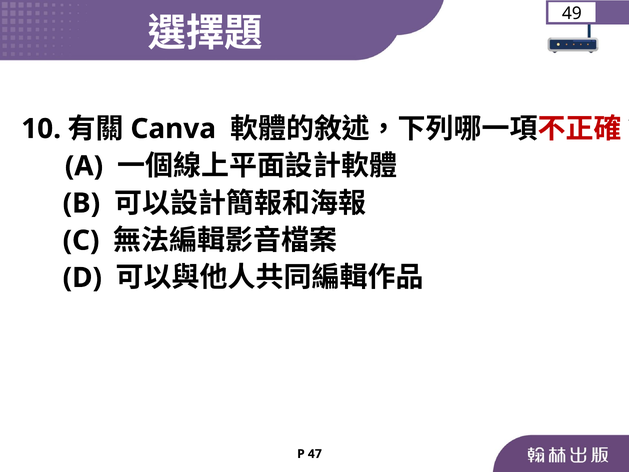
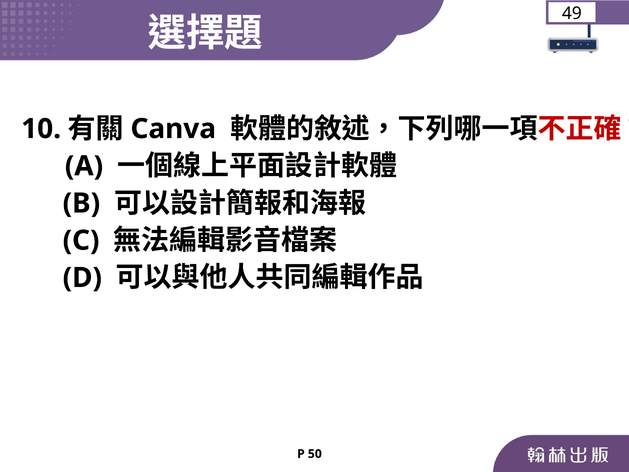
47: 47 -> 50
